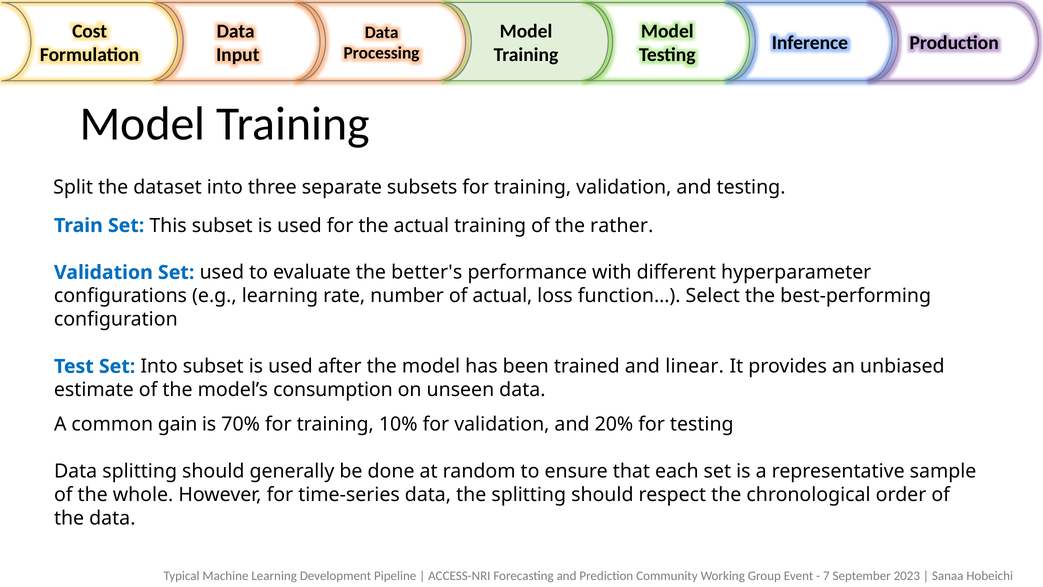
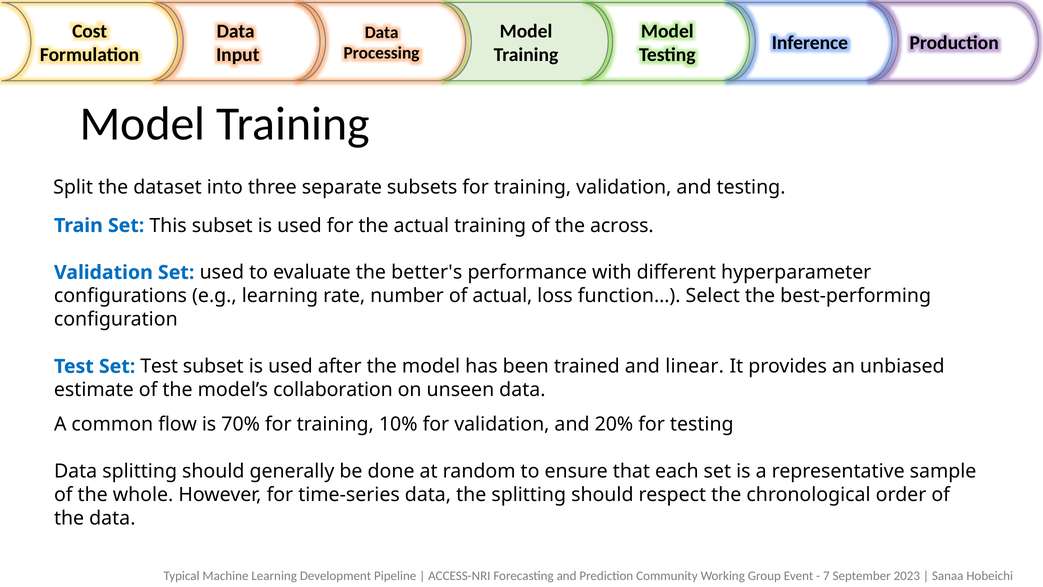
rather: rather -> across
Set Into: Into -> Test
consumption: consumption -> collaboration
gain: gain -> flow
